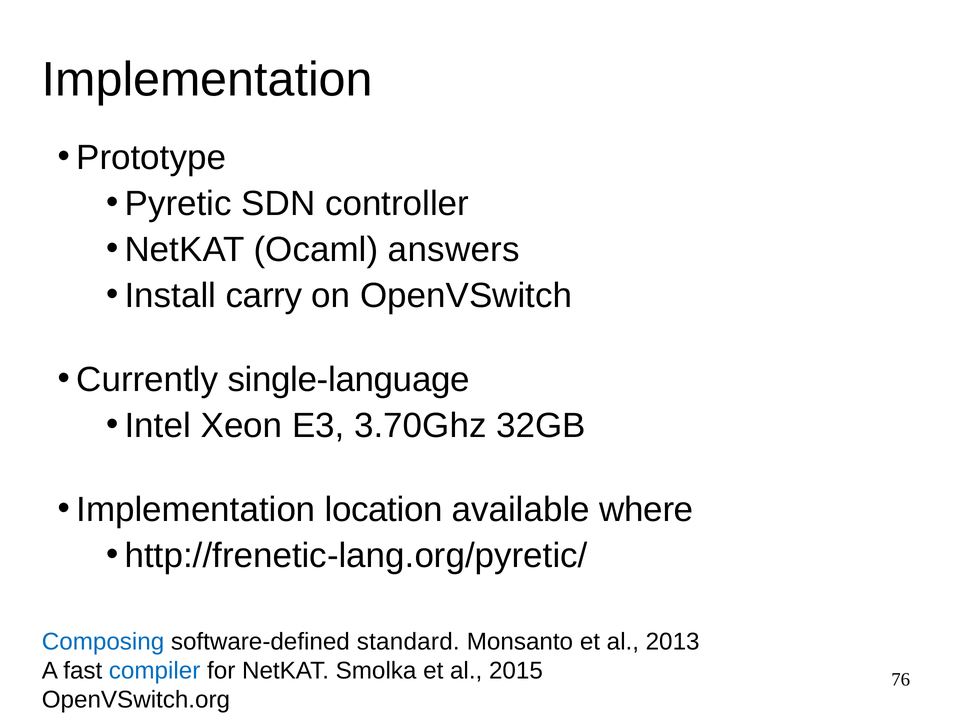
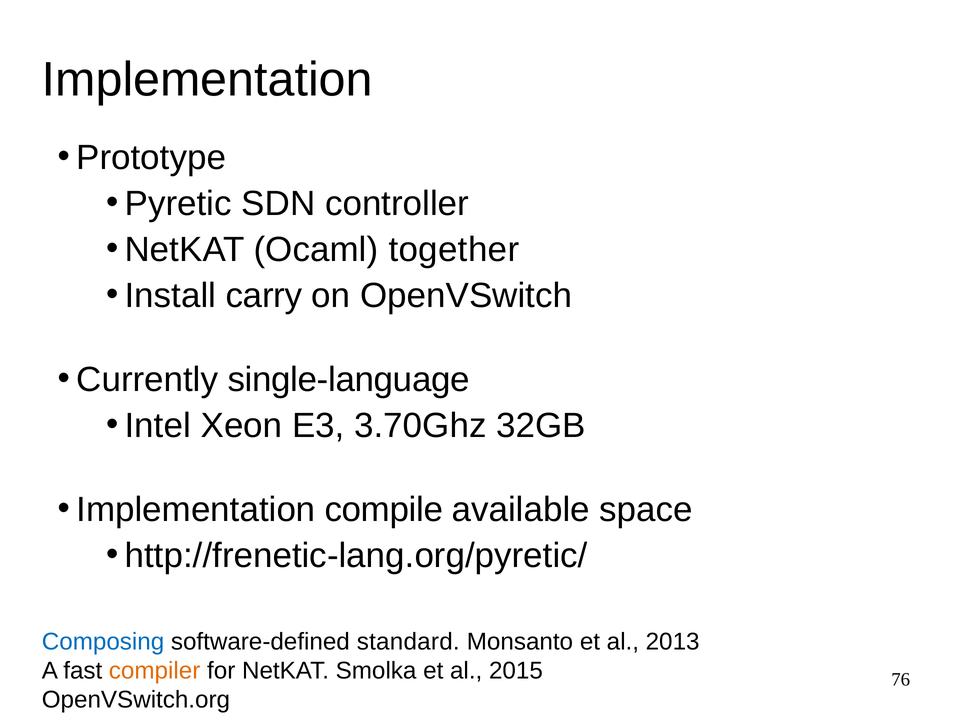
answers: answers -> together
location: location -> compile
where: where -> space
compiler colour: blue -> orange
